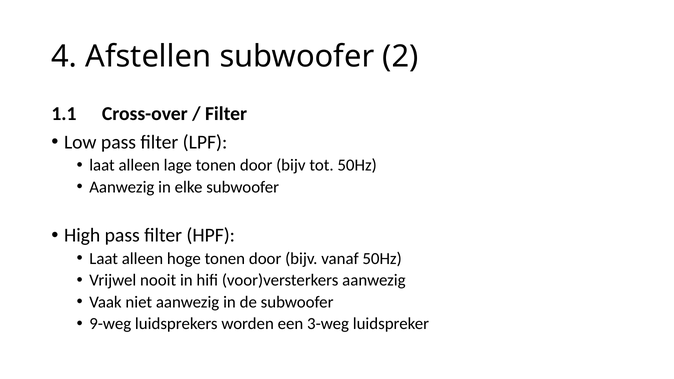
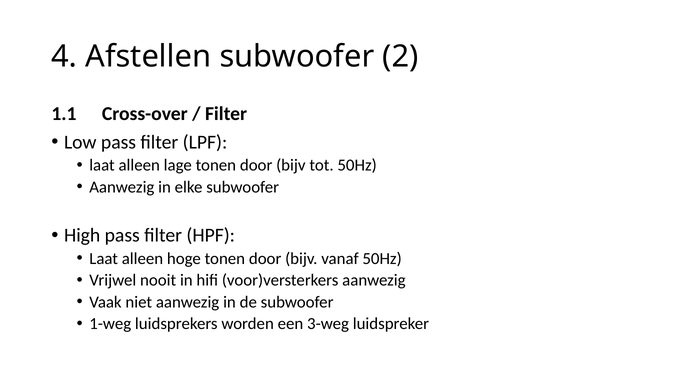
9-weg: 9-weg -> 1-weg
